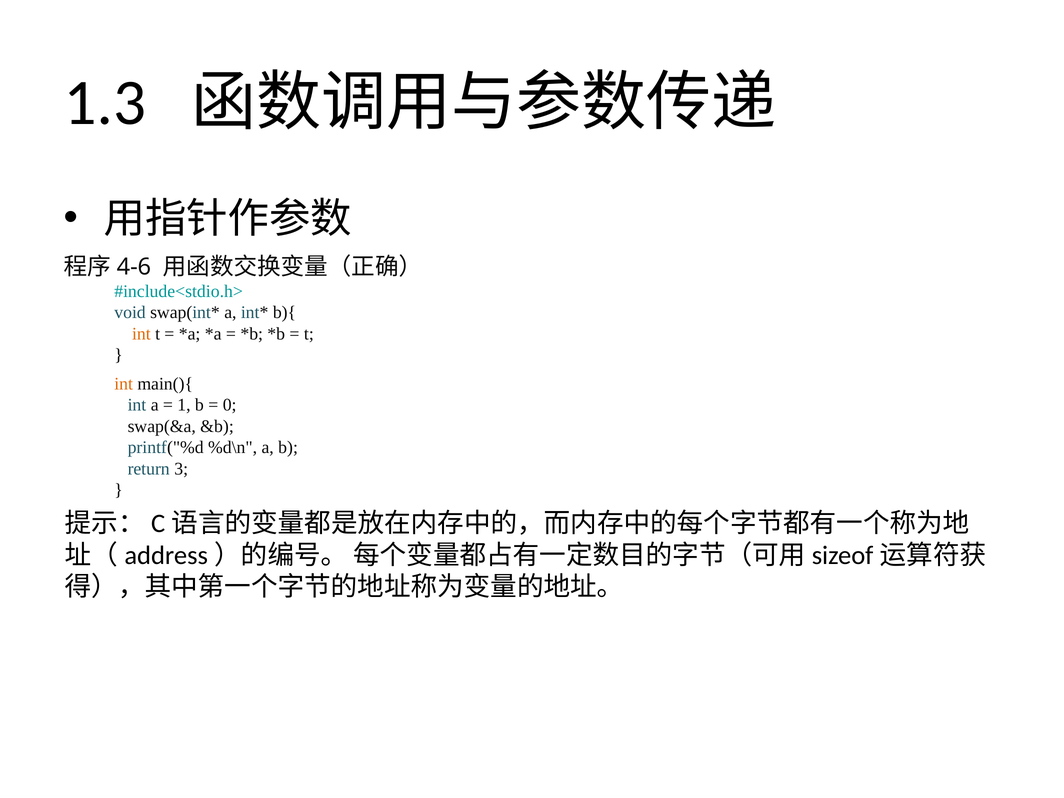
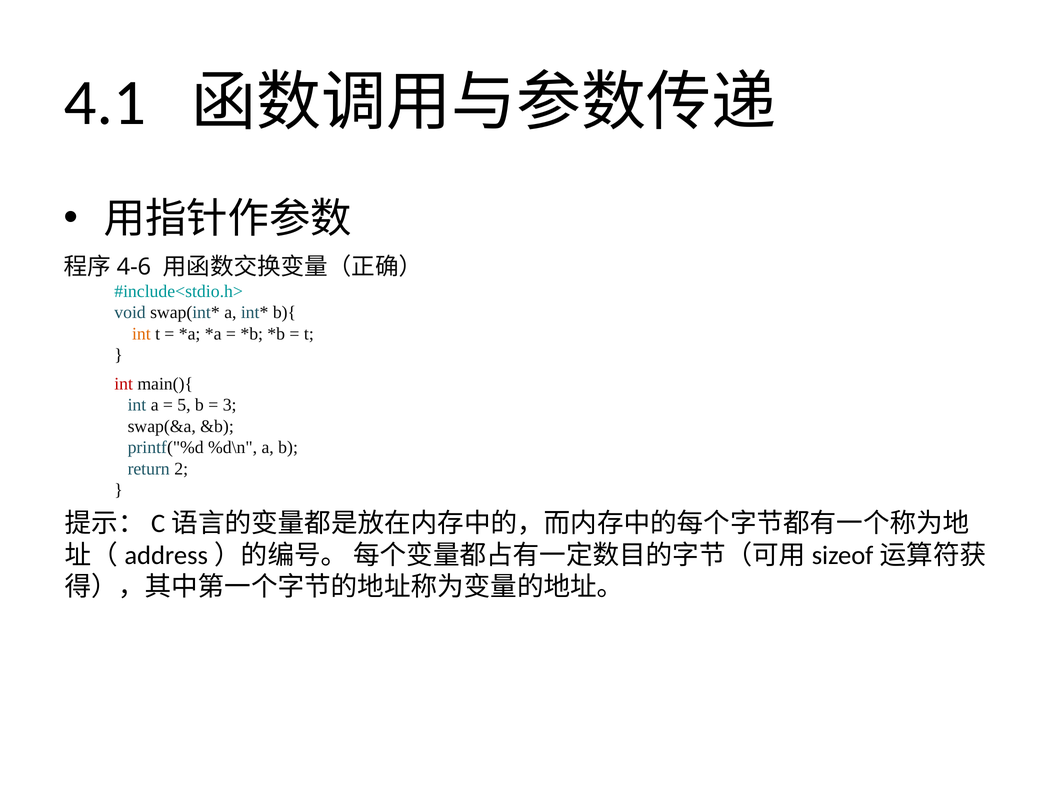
1.3: 1.3 -> 4.1
int at (124, 384) colour: orange -> red
1: 1 -> 5
0: 0 -> 3
3: 3 -> 2
